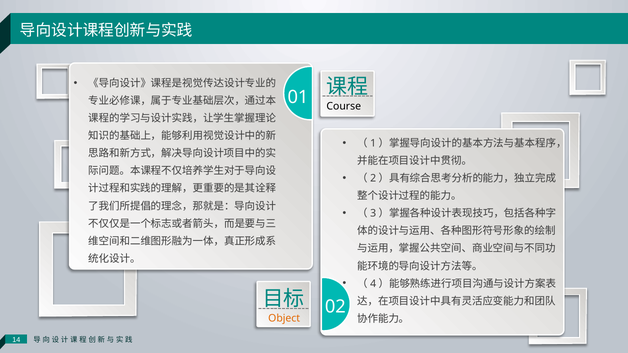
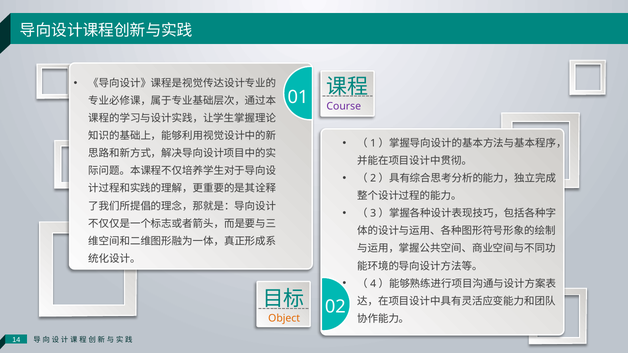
Course colour: black -> purple
